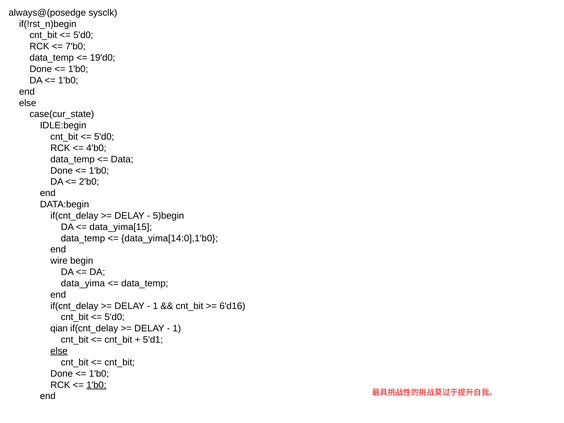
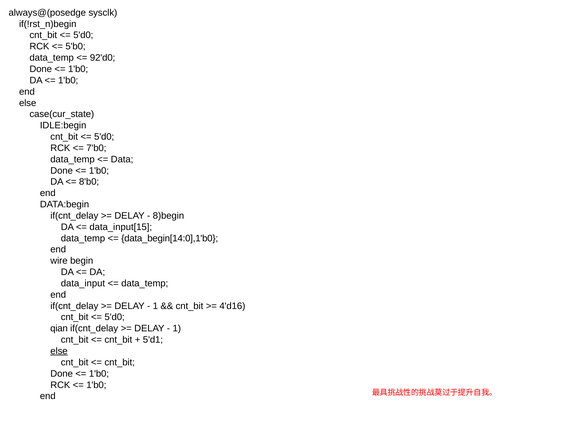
7'b0: 7'b0 -> 5'b0
19'd0: 19'd0 -> 92'd0
4'b0: 4'b0 -> 7'b0
2'b0: 2'b0 -> 8'b0
5)begin: 5)begin -> 8)begin
data_yima[15: data_yima[15 -> data_input[15
data_yima[14:0],1'b0: data_yima[14:0],1'b0 -> data_begin[14:0],1'b0
data_yima: data_yima -> data_input
6'd16: 6'd16 -> 4'd16
1'b0 at (96, 385) underline: present -> none
